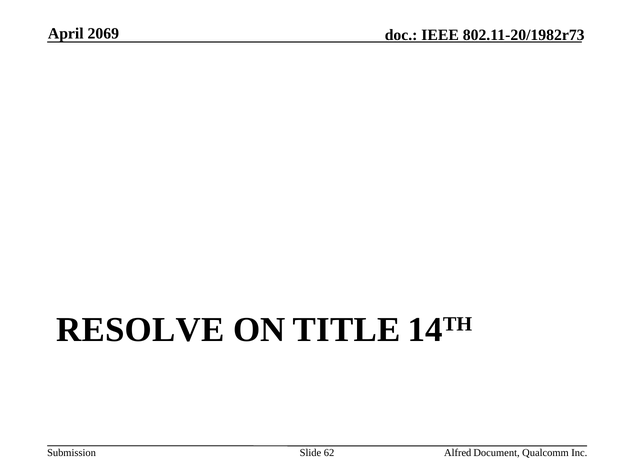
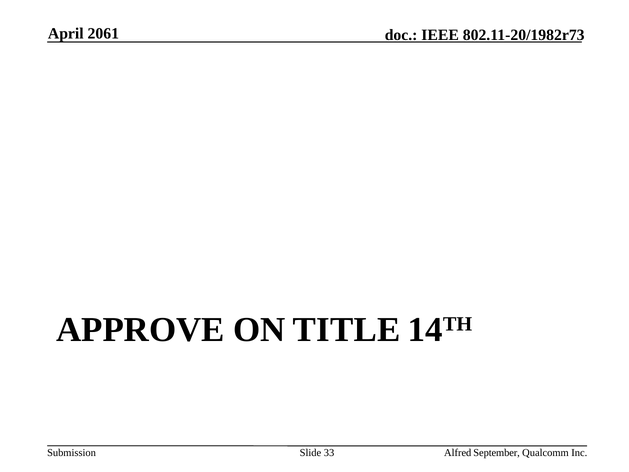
2069: 2069 -> 2061
RESOLVE: RESOLVE -> APPROVE
62: 62 -> 33
Document: Document -> September
